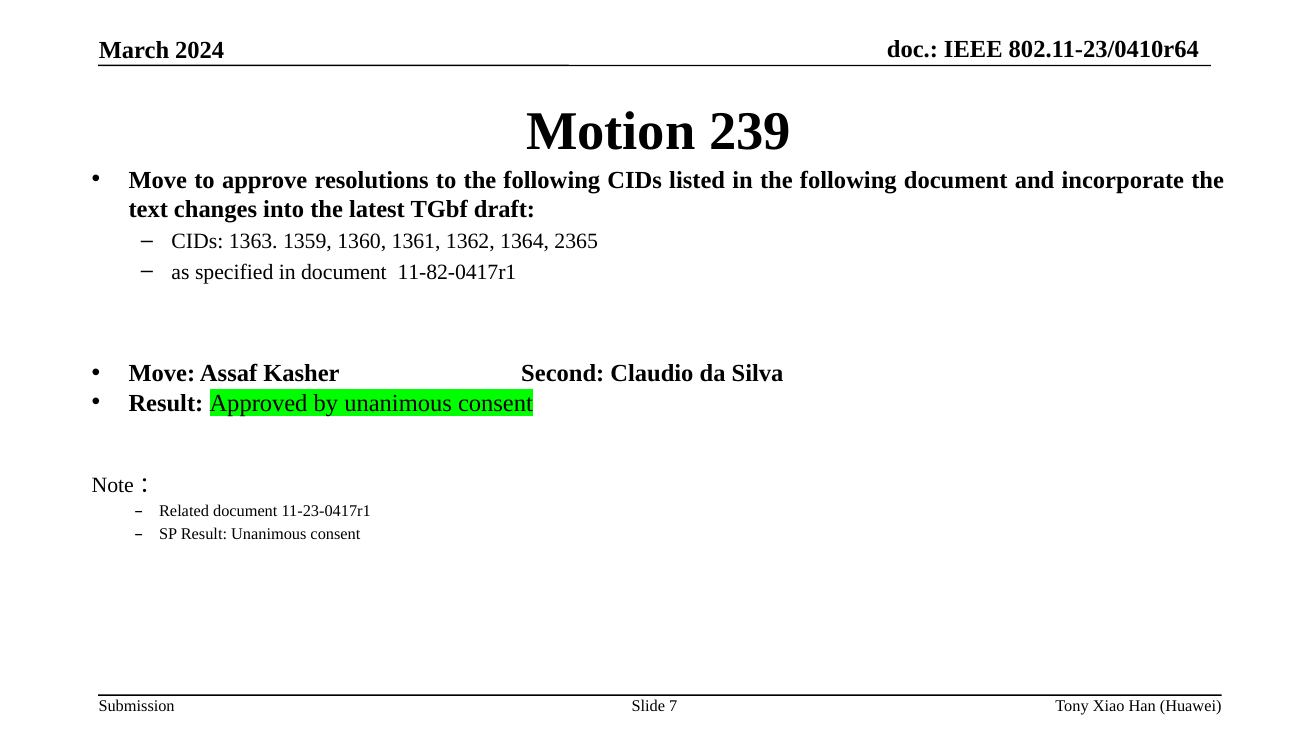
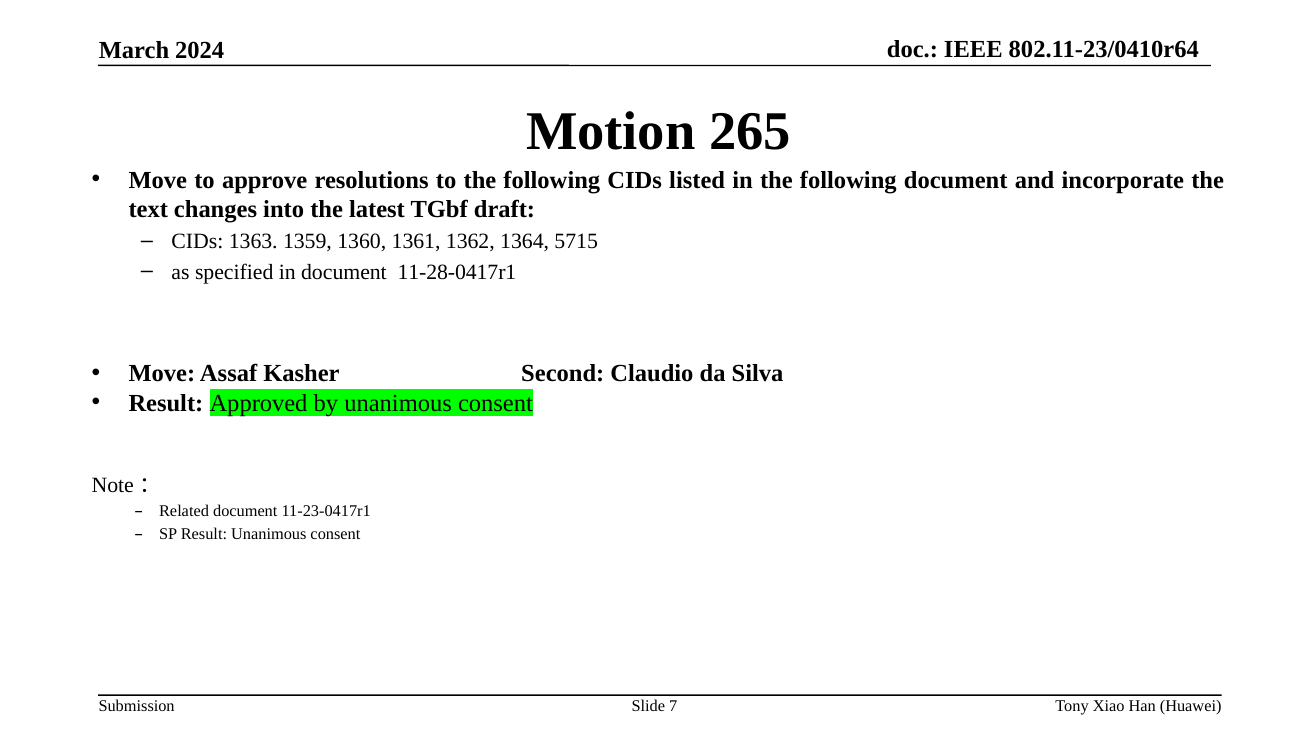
239: 239 -> 265
2365: 2365 -> 5715
11-82-0417r1: 11-82-0417r1 -> 11-28-0417r1
